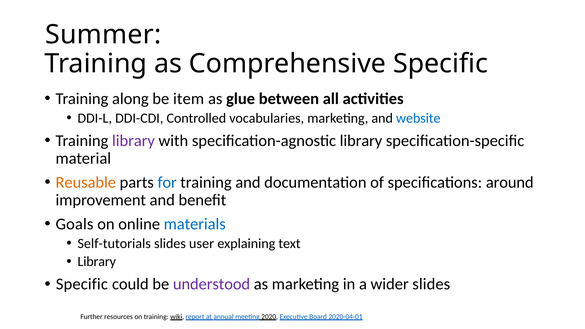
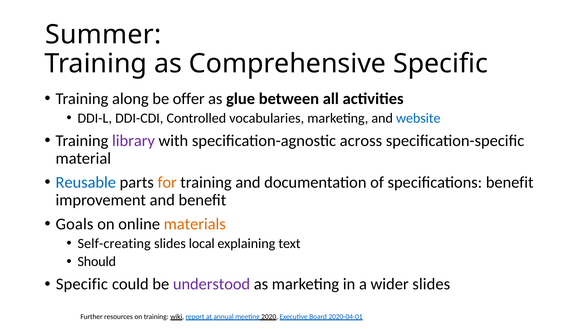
item: item -> offer
specification-agnostic library: library -> across
Reusable colour: orange -> blue
for colour: blue -> orange
specifications around: around -> benefit
materials colour: blue -> orange
Self-tutorials: Self-tutorials -> Self-creating
user: user -> local
Library at (97, 262): Library -> Should
